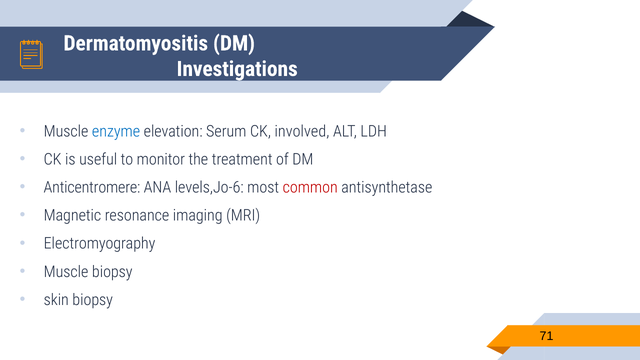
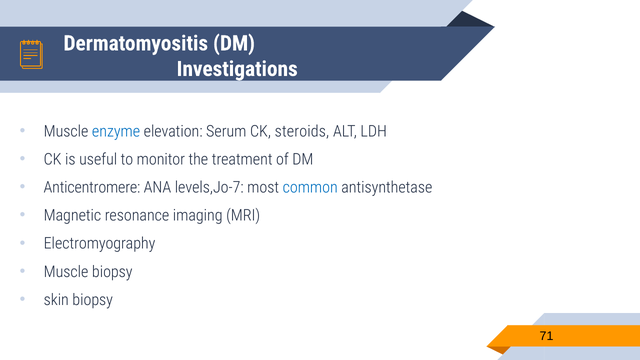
involved: involved -> steroids
levels,Jo-6: levels,Jo-6 -> levels,Jo-7
common colour: red -> blue
